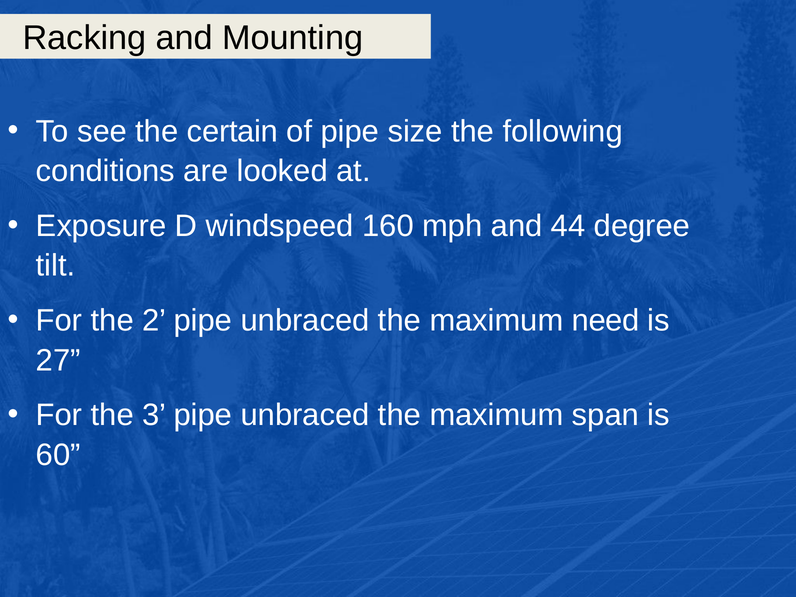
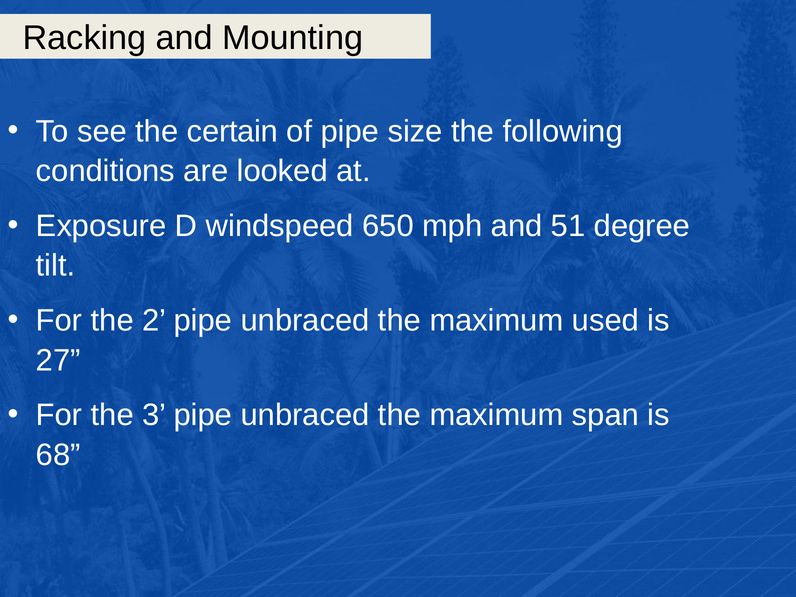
160: 160 -> 650
44: 44 -> 51
need: need -> used
60: 60 -> 68
